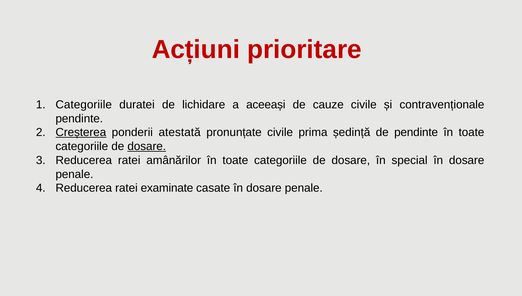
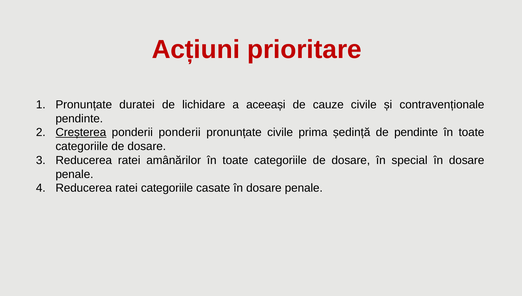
Categoriile at (84, 105): Categoriile -> Pronunțate
ponderii atestată: atestată -> ponderii
dosare at (147, 146) underline: present -> none
ratei examinate: examinate -> categoriile
